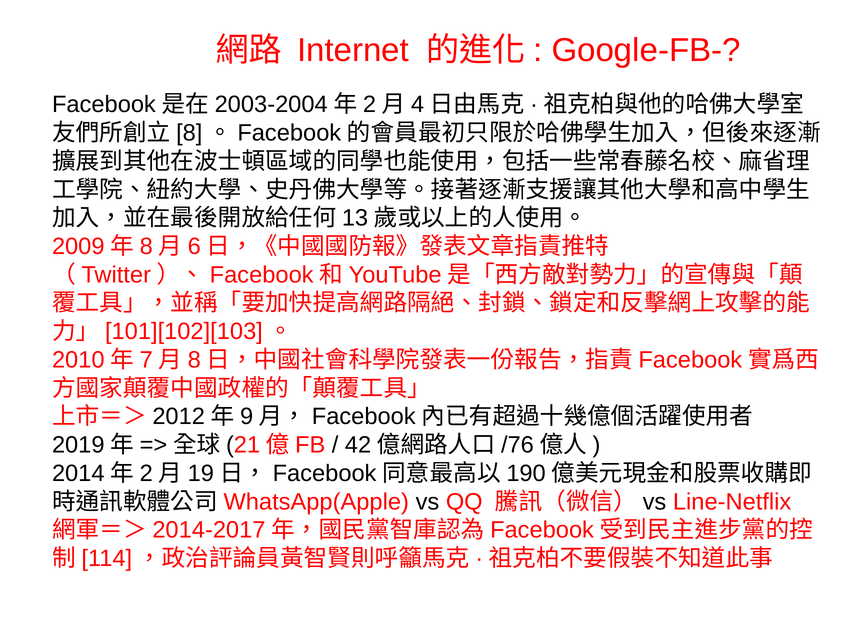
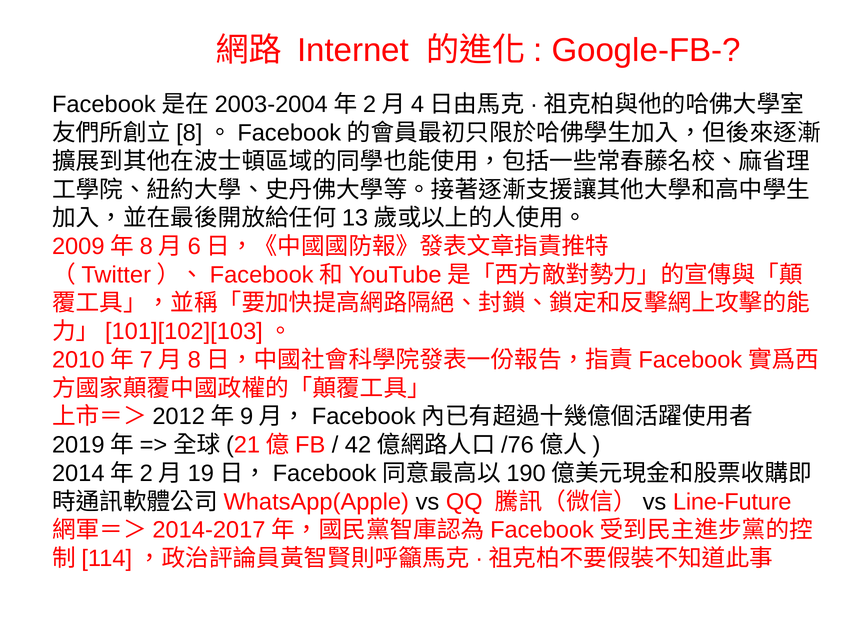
Line-Netflix: Line-Netflix -> Line-Future
